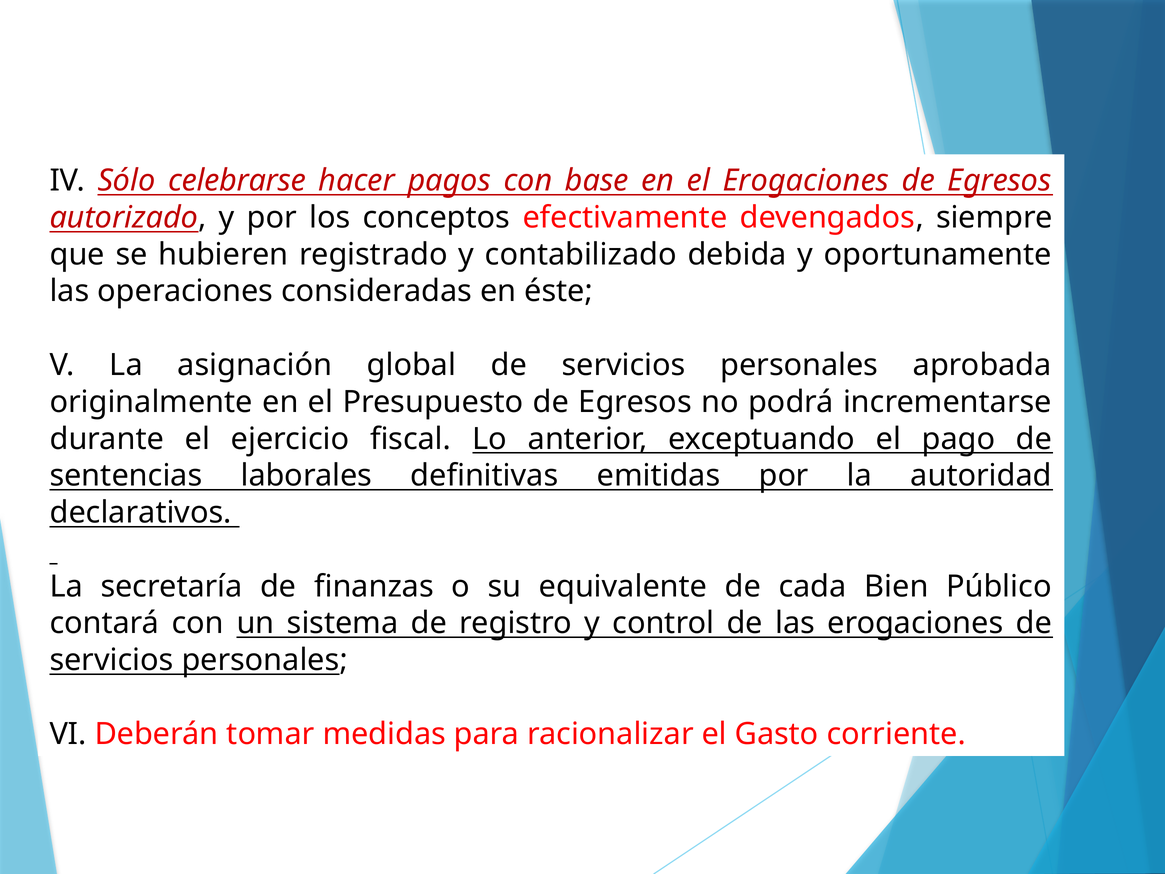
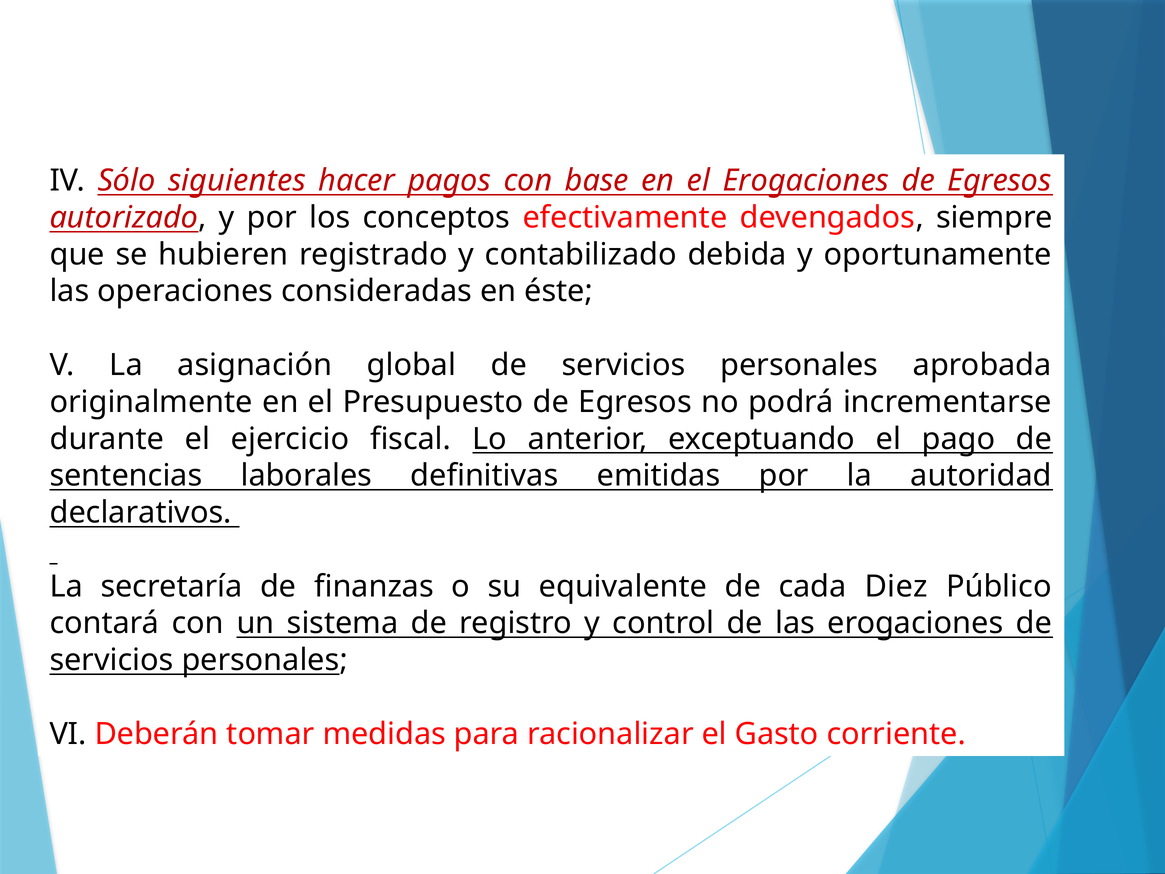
celebrarse: celebrarse -> siguientes
Bien: Bien -> Diez
